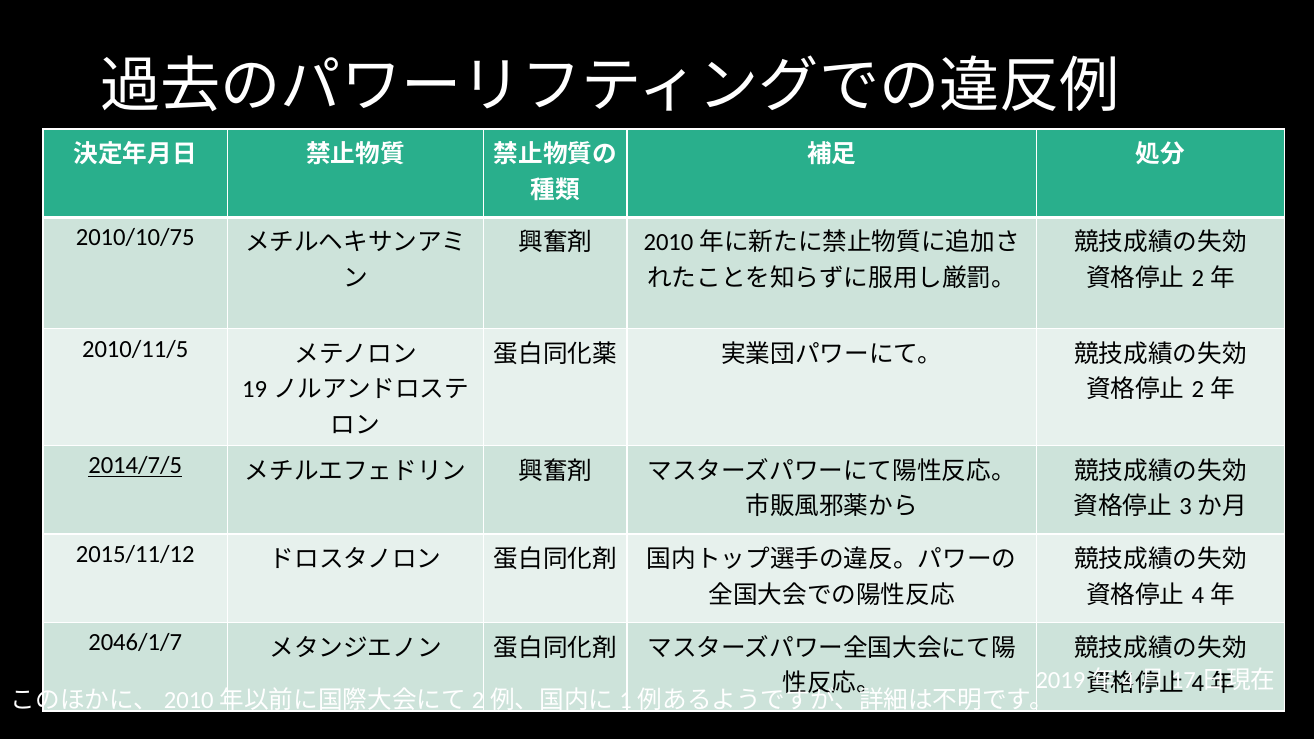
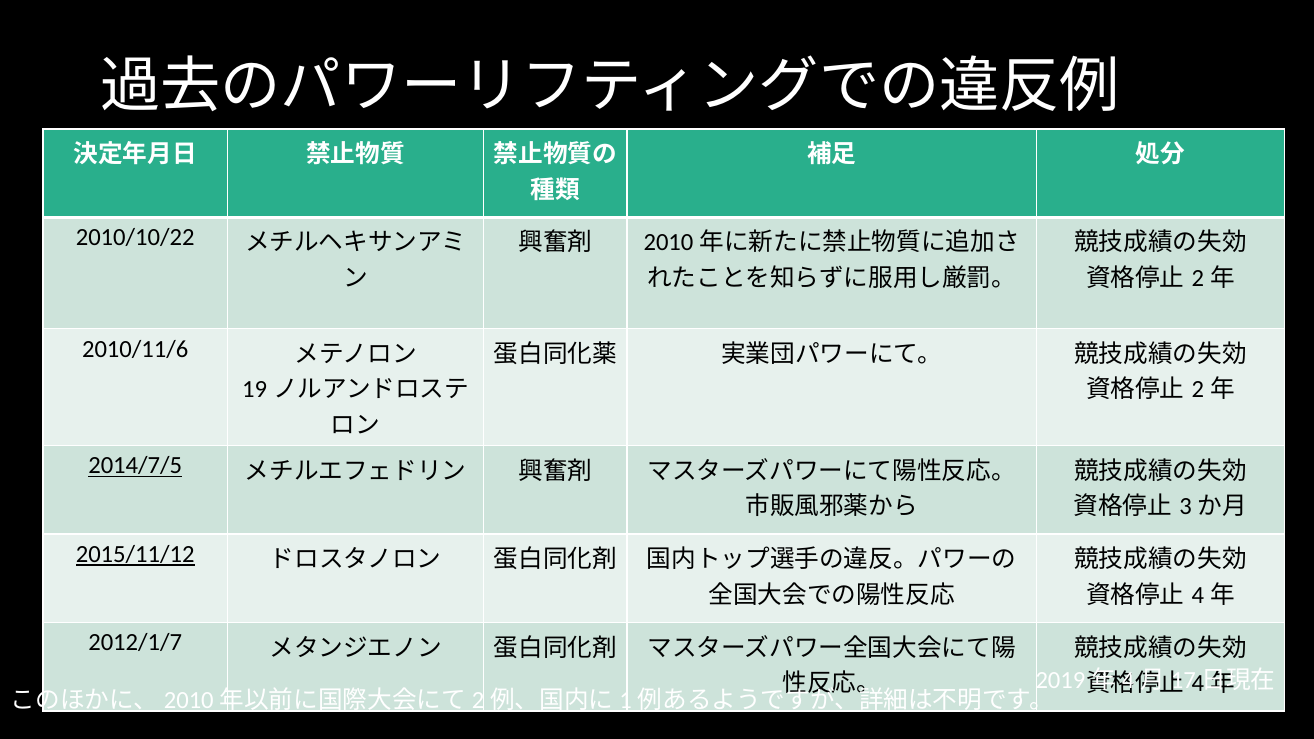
2010/10/75: 2010/10/75 -> 2010/10/22
2010/11/5: 2010/11/5 -> 2010/11/6
2015/11/12 underline: none -> present
2046/1/7: 2046/1/7 -> 2012/1/7
